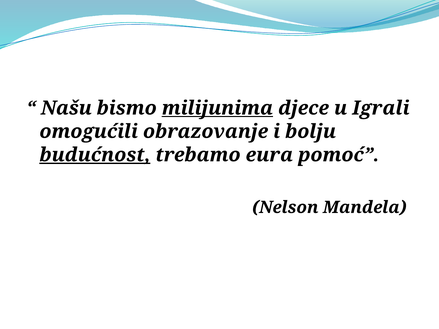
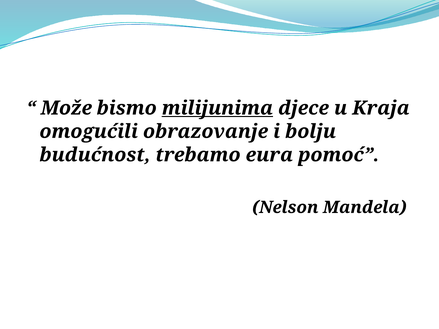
Našu: Našu -> Može
Igrali: Igrali -> Kraja
budućnost underline: present -> none
